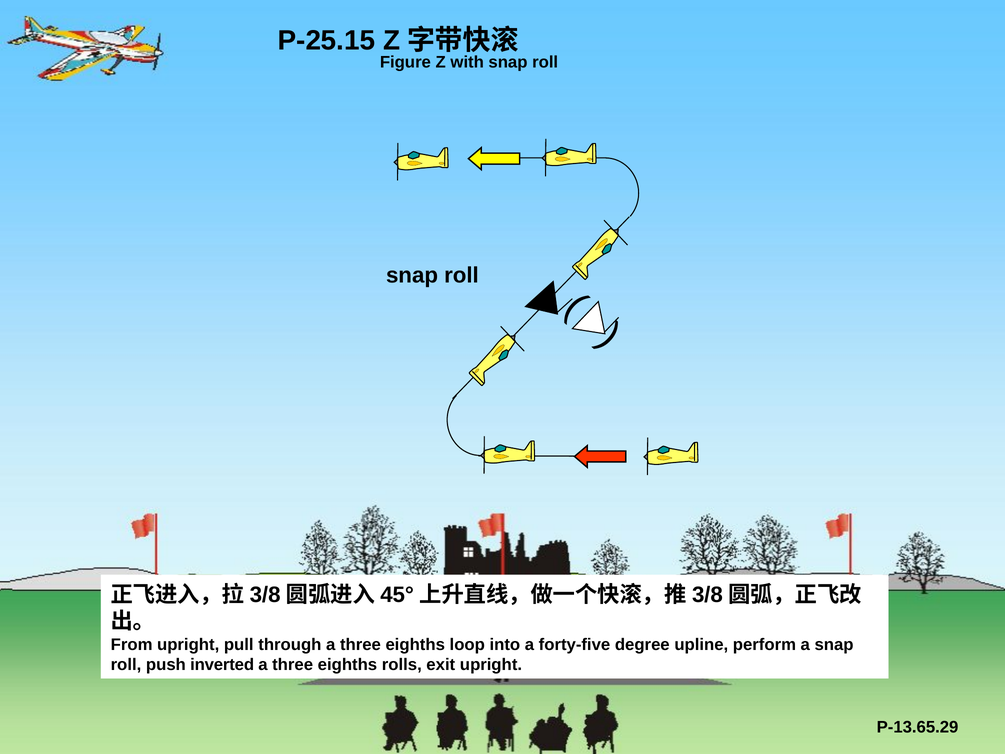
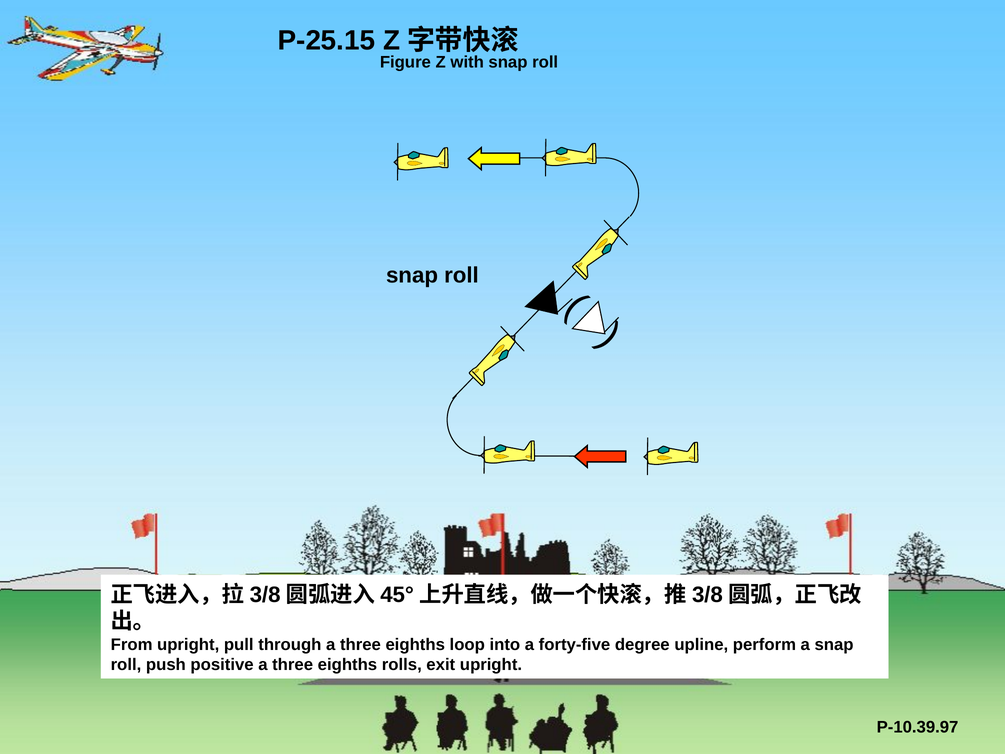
inverted: inverted -> positive
P-13.65.29: P-13.65.29 -> P-10.39.97
